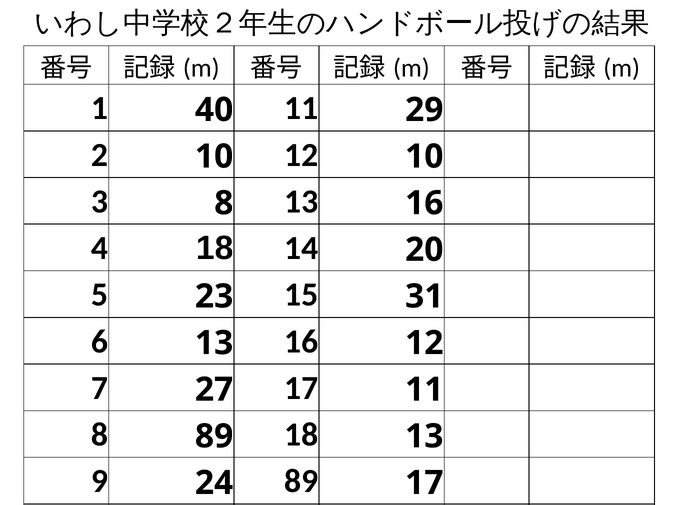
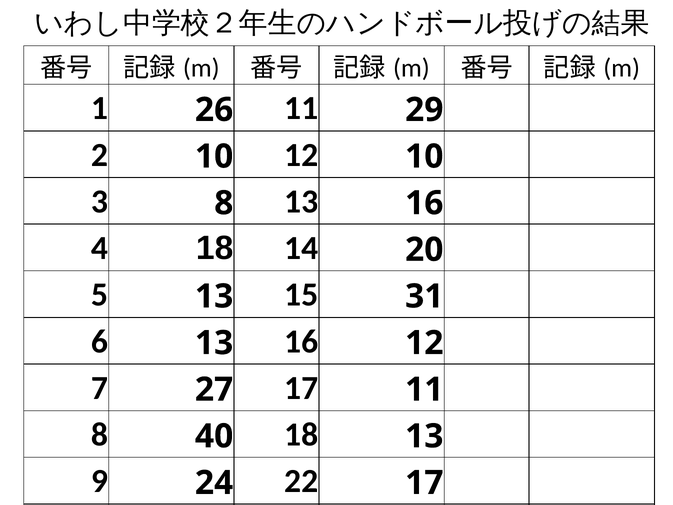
40: 40 -> 26
5 23: 23 -> 13
8 89: 89 -> 40
89 at (301, 481): 89 -> 22
